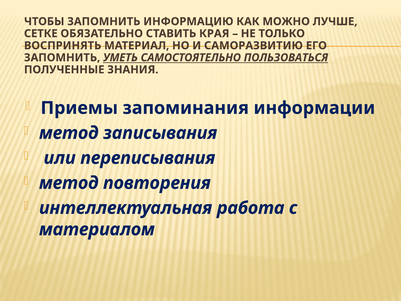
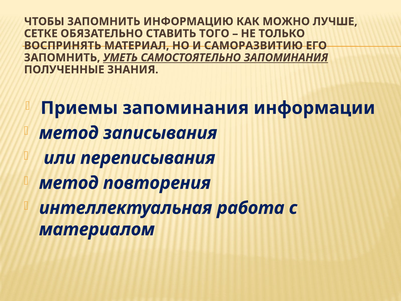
КРАЯ: КРАЯ -> ТОГО
САМОСТОЯТЕЛЬНО ПОЛЬЗОВАТЬСЯ: ПОЛЬЗОВАТЬСЯ -> ЗАПОМИНАНИЯ
